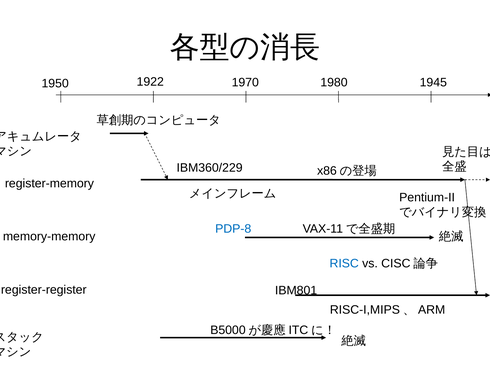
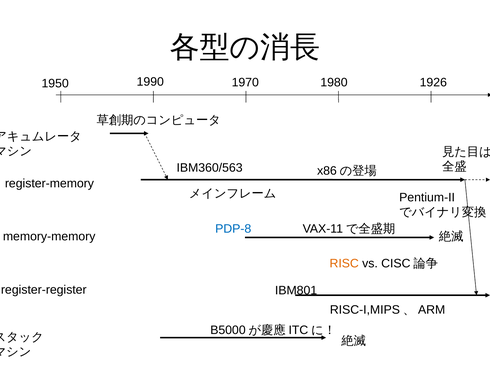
1922: 1922 -> 1990
1945: 1945 -> 1926
IBM360/229: IBM360/229 -> IBM360/563
RISC colour: blue -> orange
